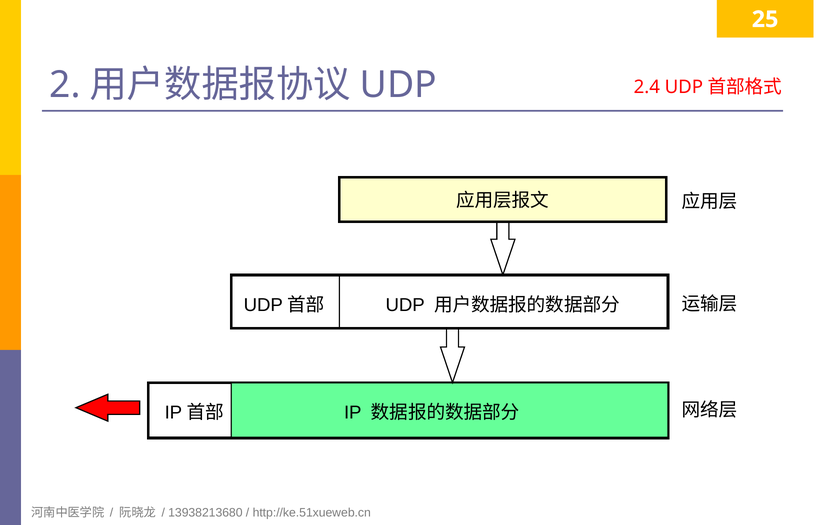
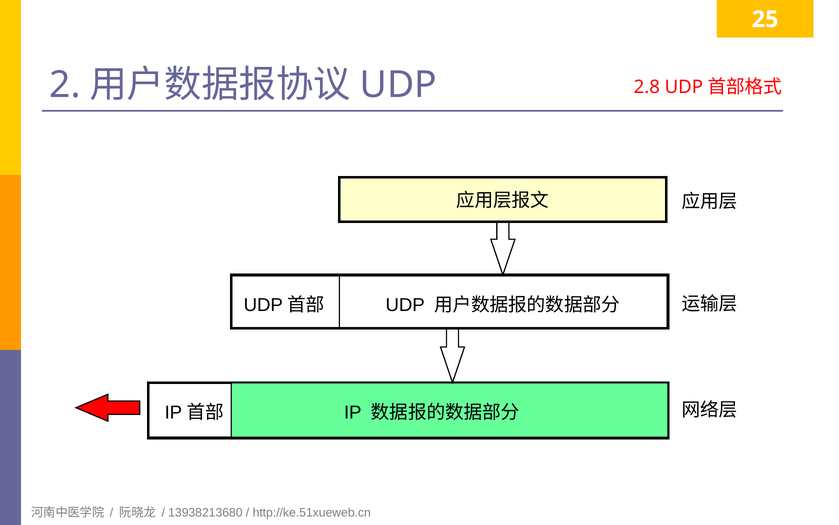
2.4: 2.4 -> 2.8
